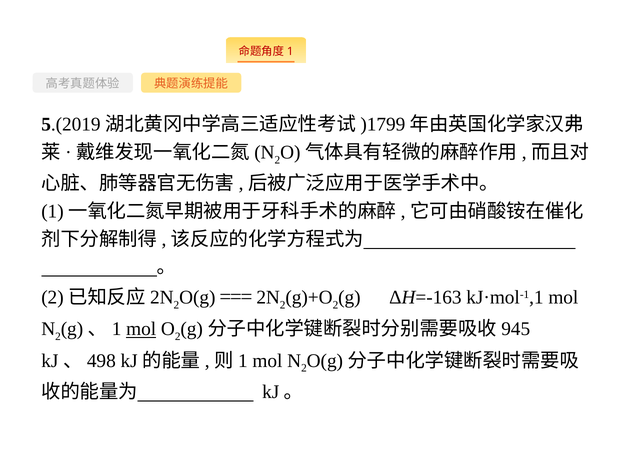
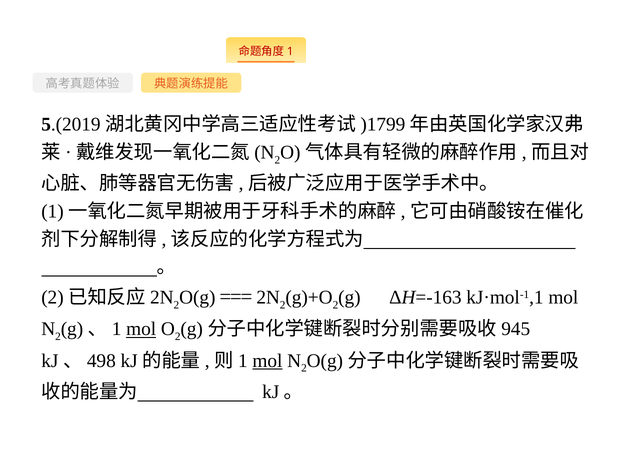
mol at (267, 361) underline: none -> present
